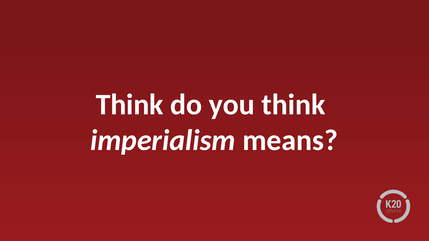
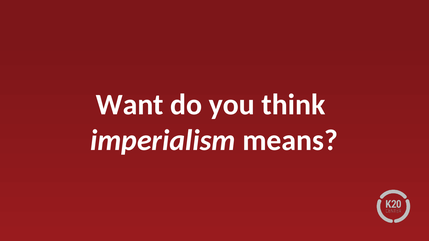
Think at (130, 105): Think -> Want
